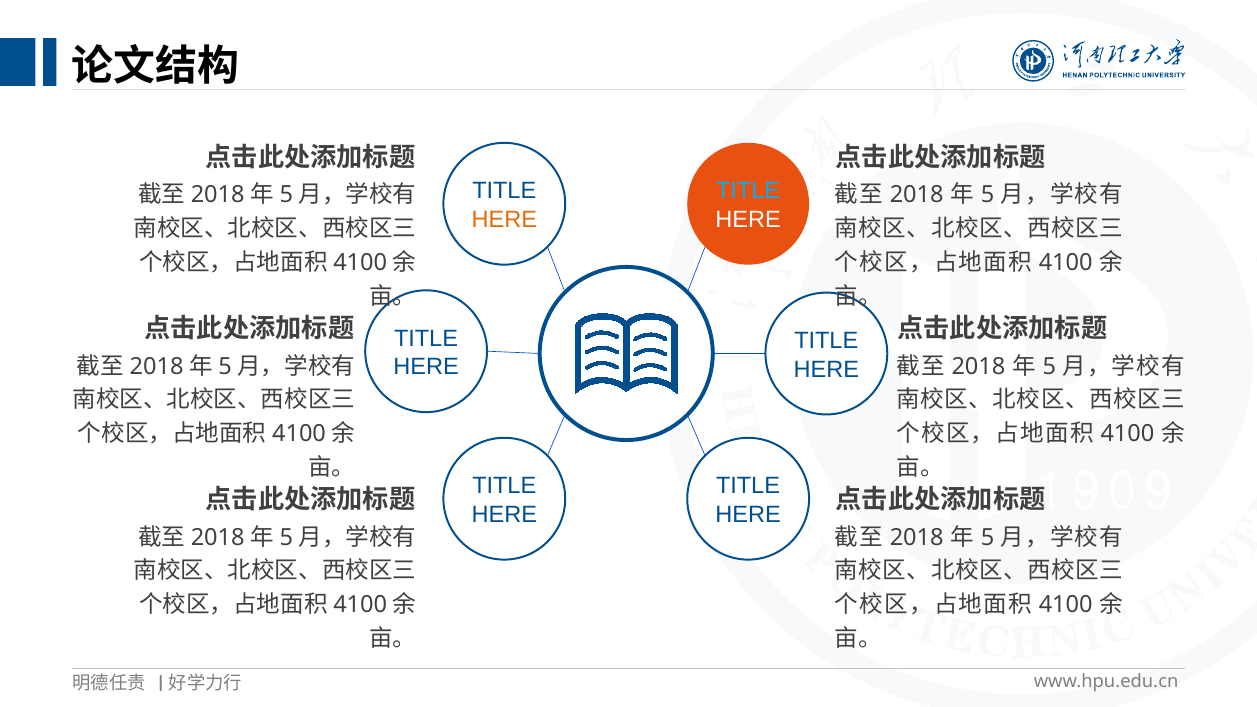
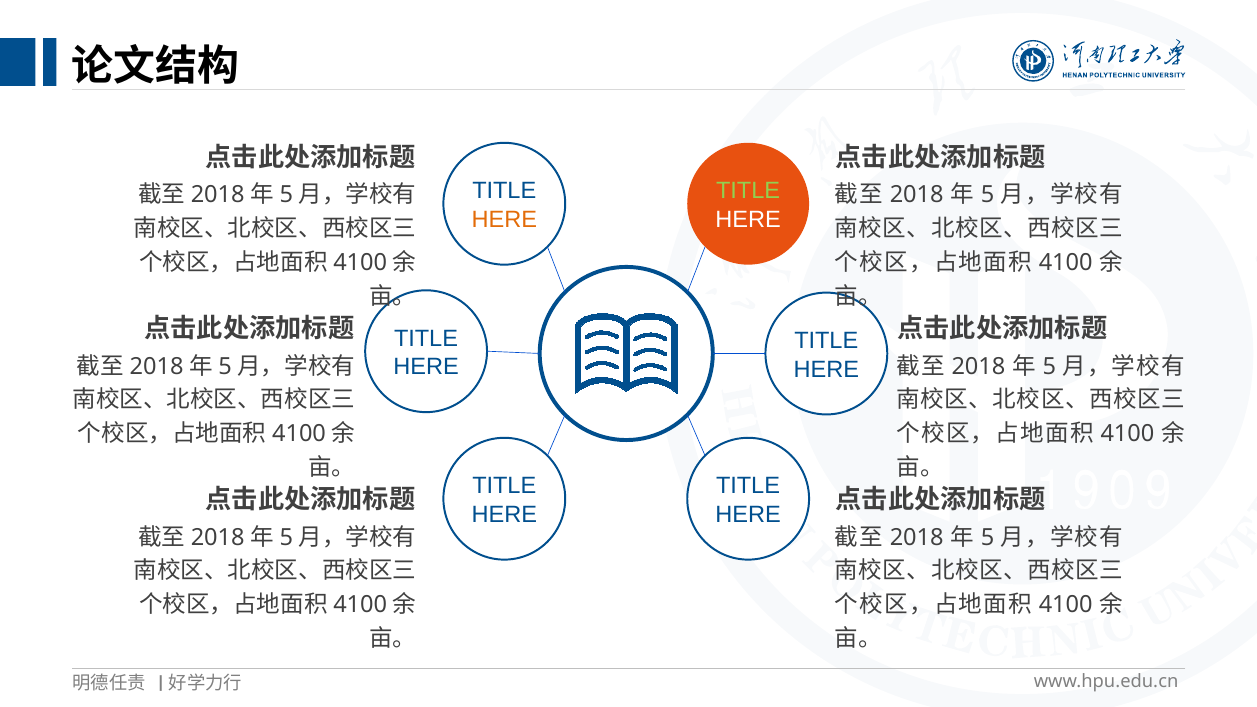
TITLE at (748, 191) colour: light blue -> light green
